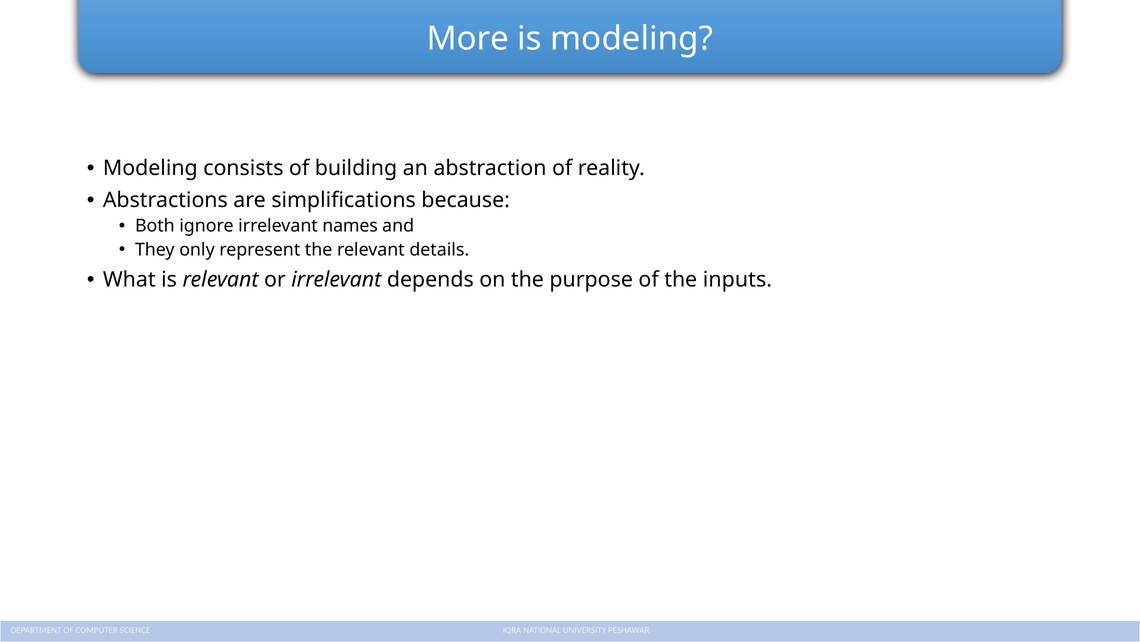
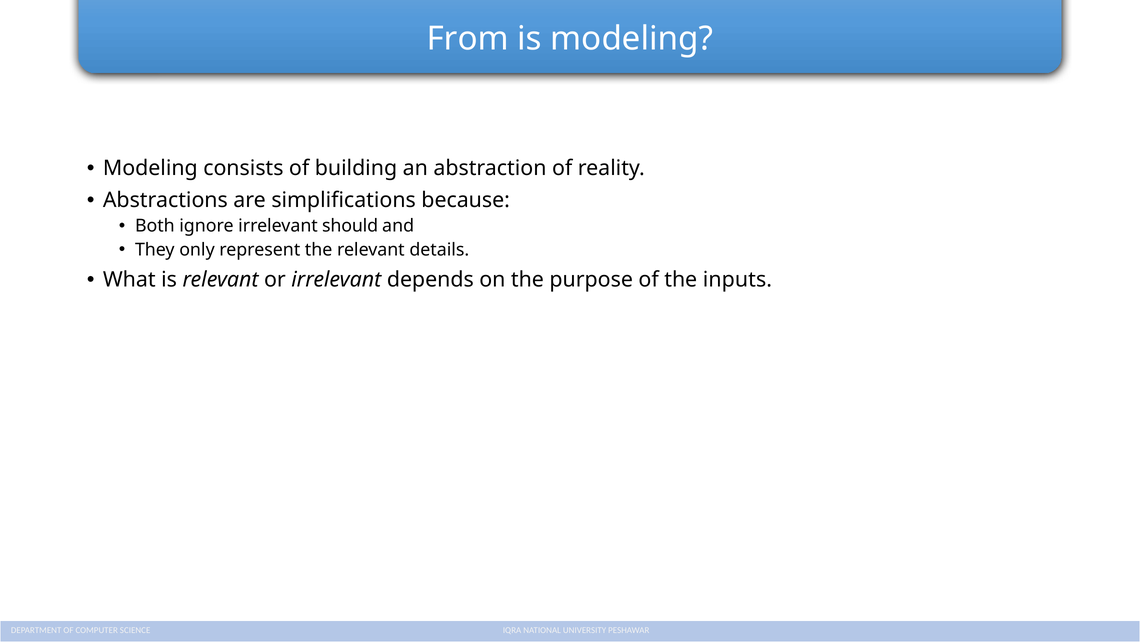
More: More -> From
names: names -> should
